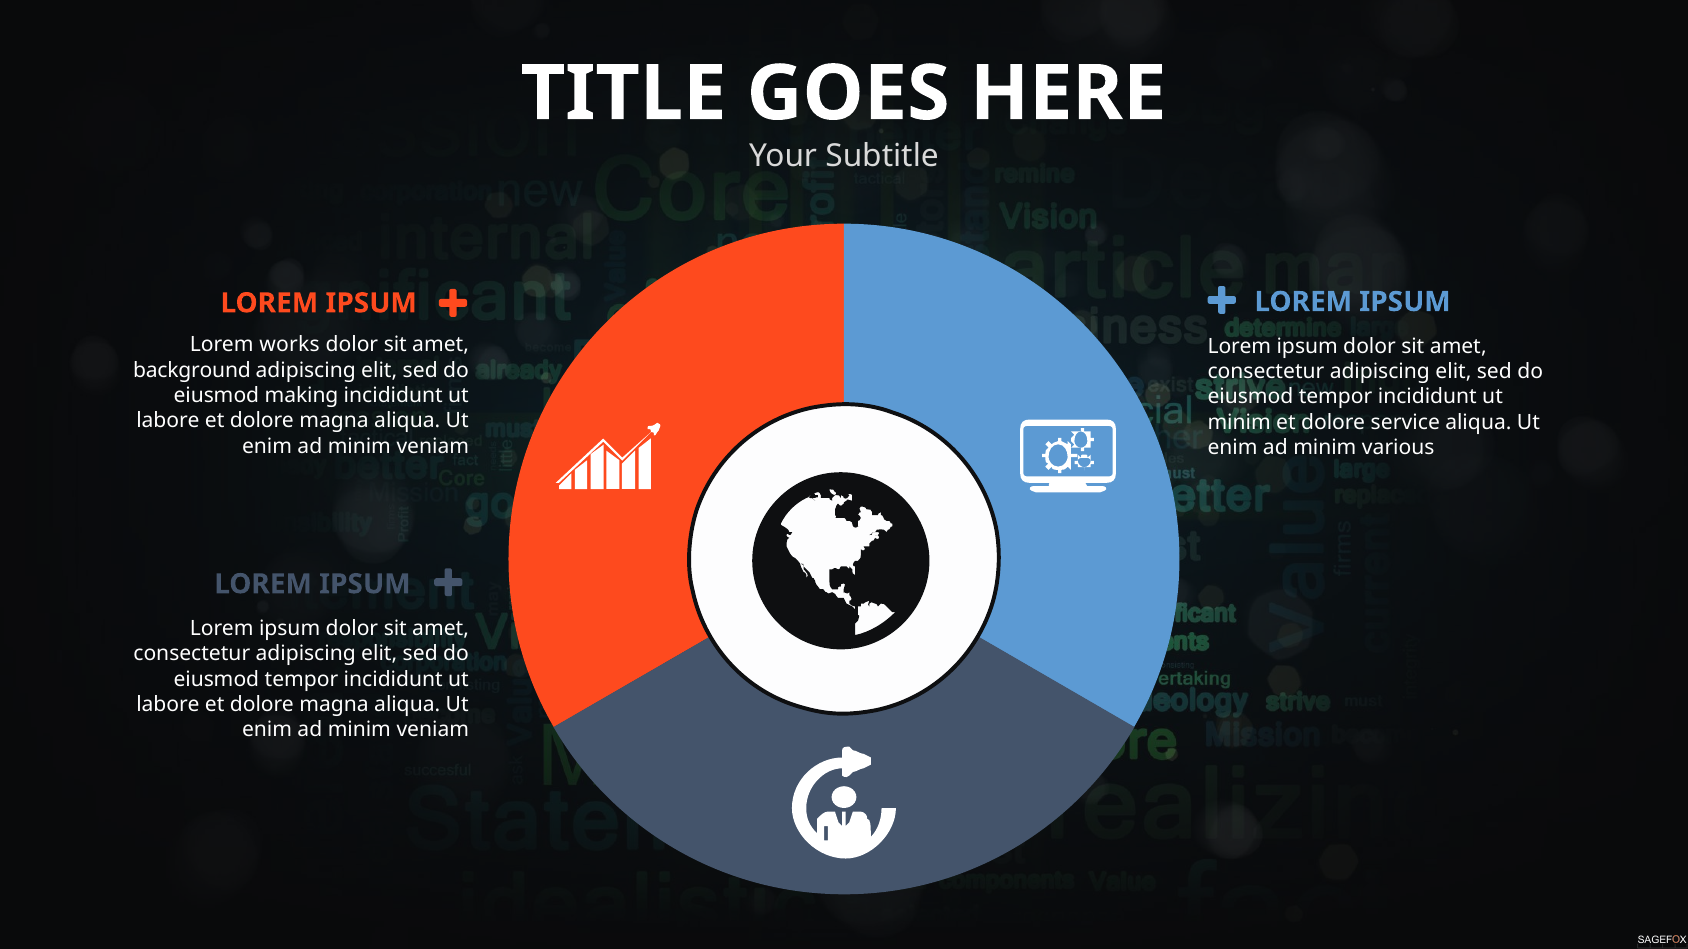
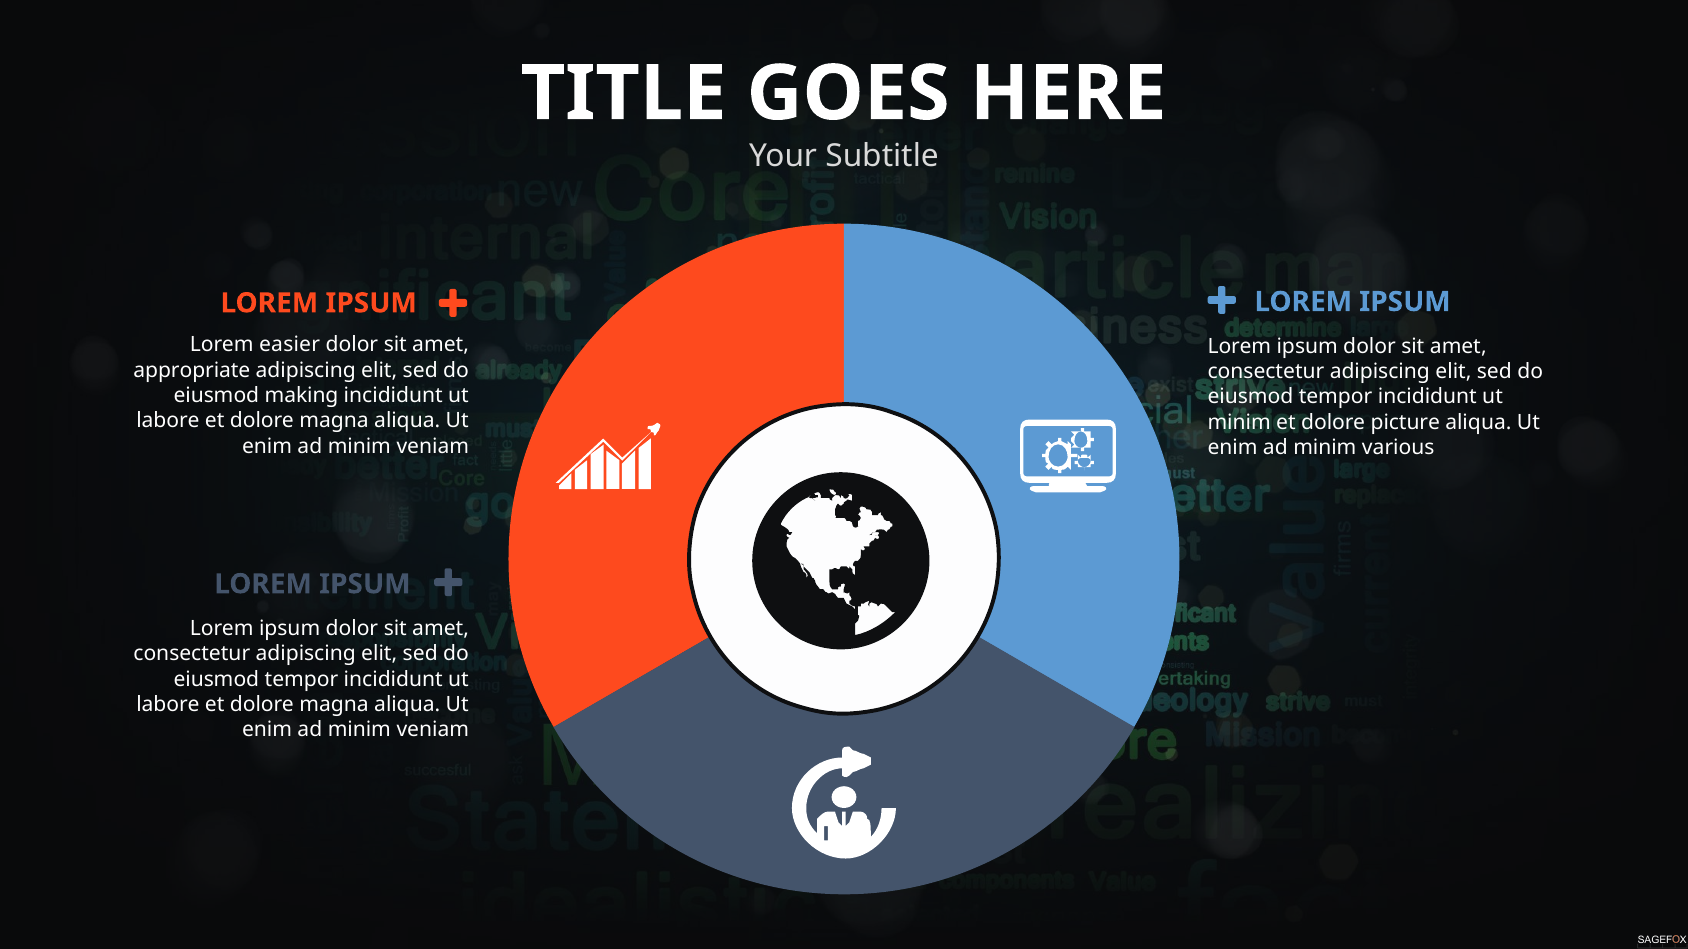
works: works -> easier
background: background -> appropriate
service: service -> picture
